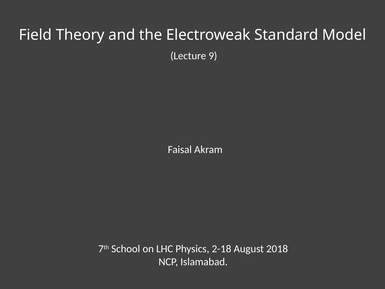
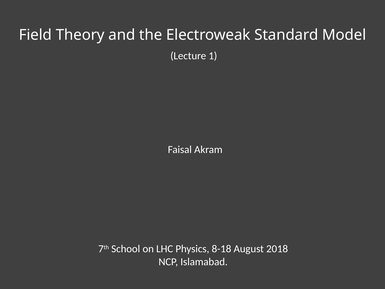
9: 9 -> 1
2-18: 2-18 -> 8-18
